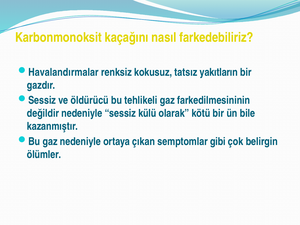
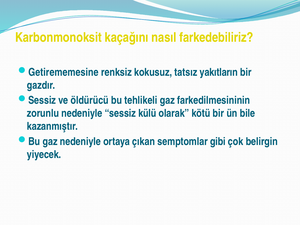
Havalandırmalar: Havalandırmalar -> Getirememesine
değildir: değildir -> zorunlu
ölümler: ölümler -> yiyecek
